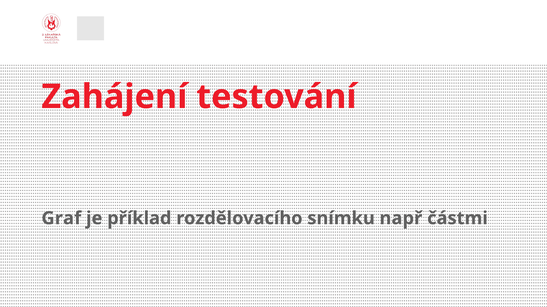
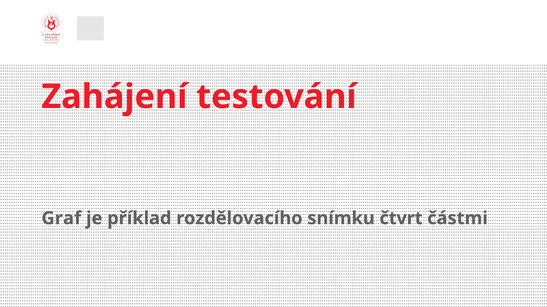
např: např -> čtvrt
